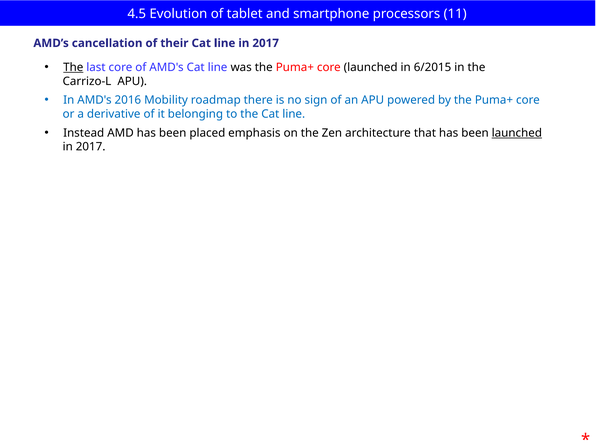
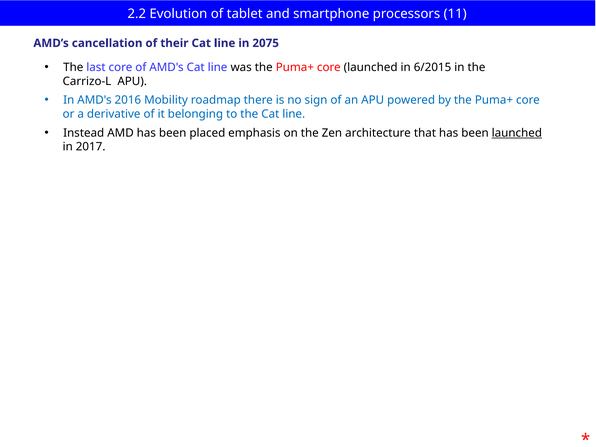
4.5: 4.5 -> 2.2
line in 2017: 2017 -> 2075
The at (73, 67) underline: present -> none
